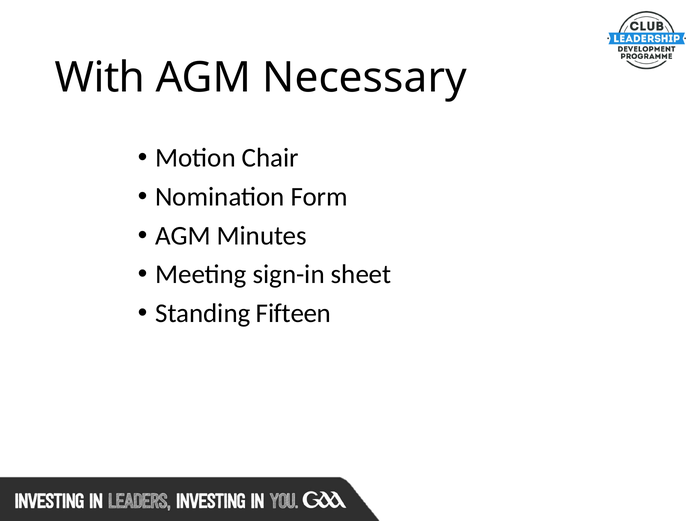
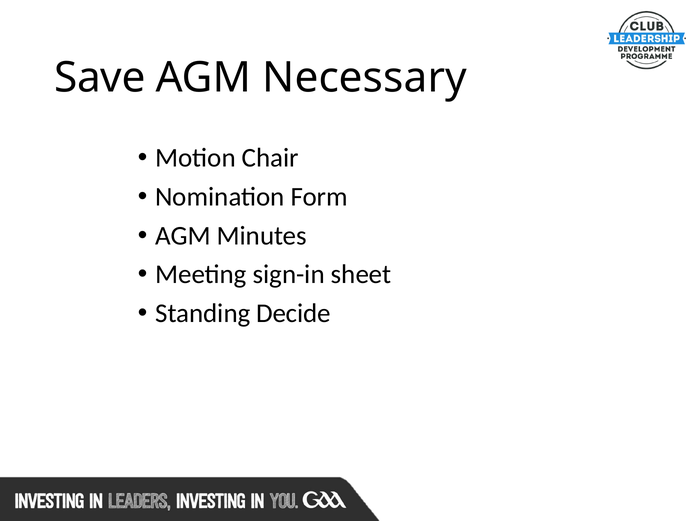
With: With -> Save
Fifteen: Fifteen -> Decide
